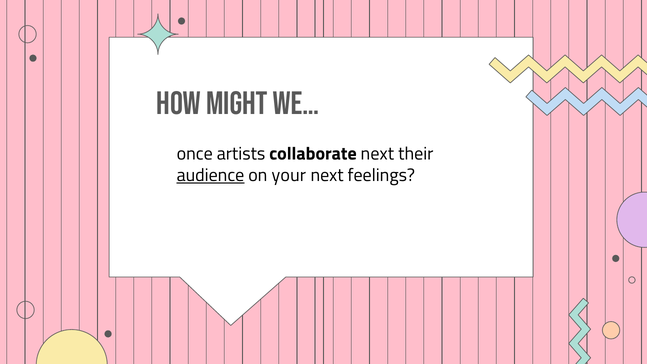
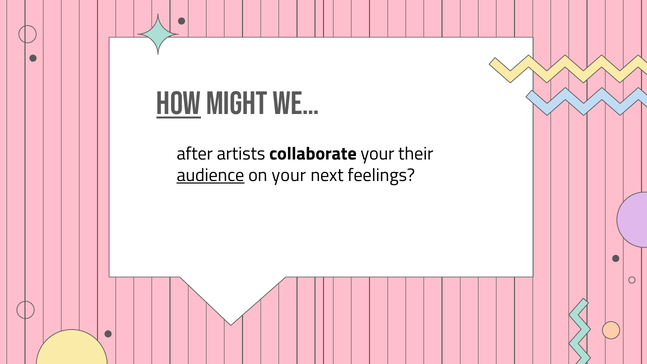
How underline: none -> present
once: once -> after
collaborate next: next -> your
